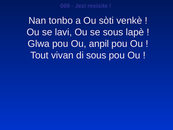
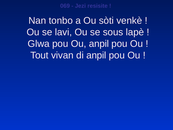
di sous: sous -> anpil
